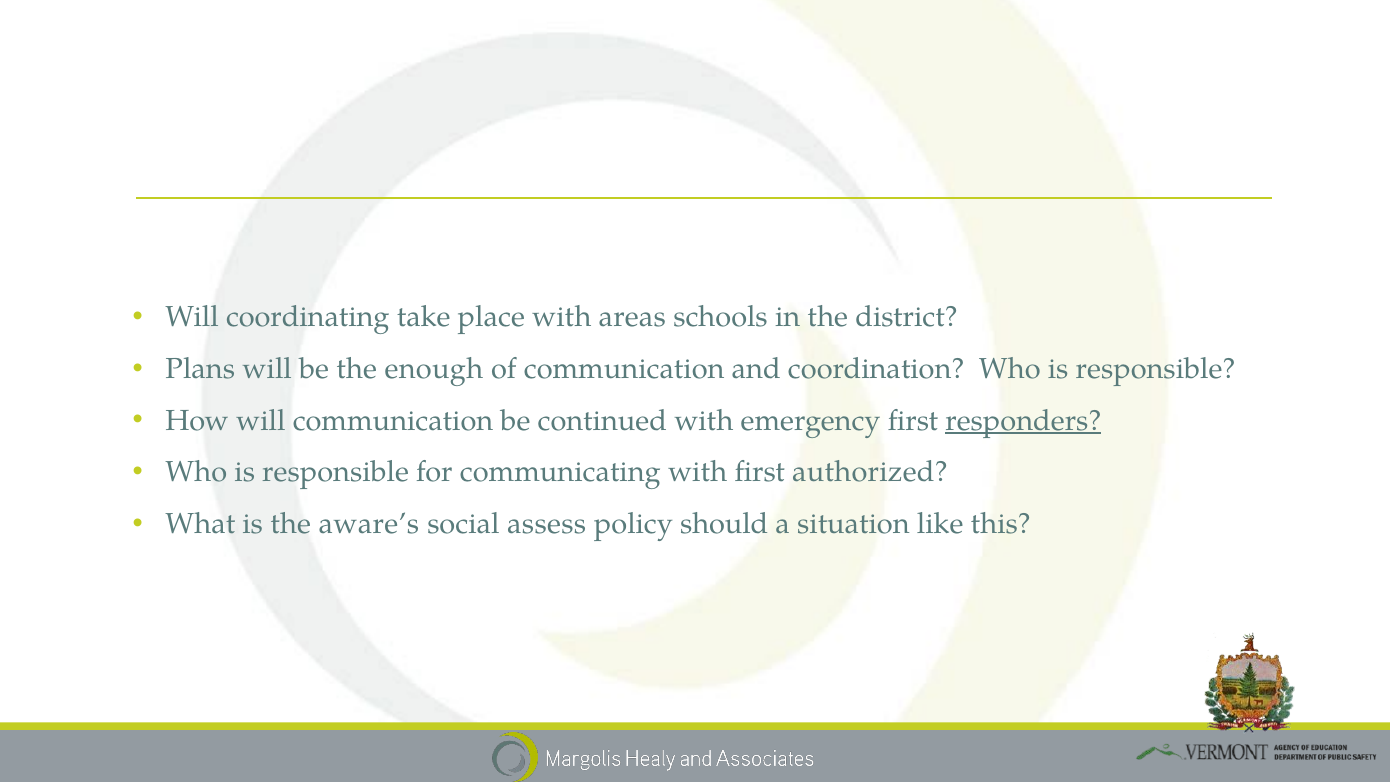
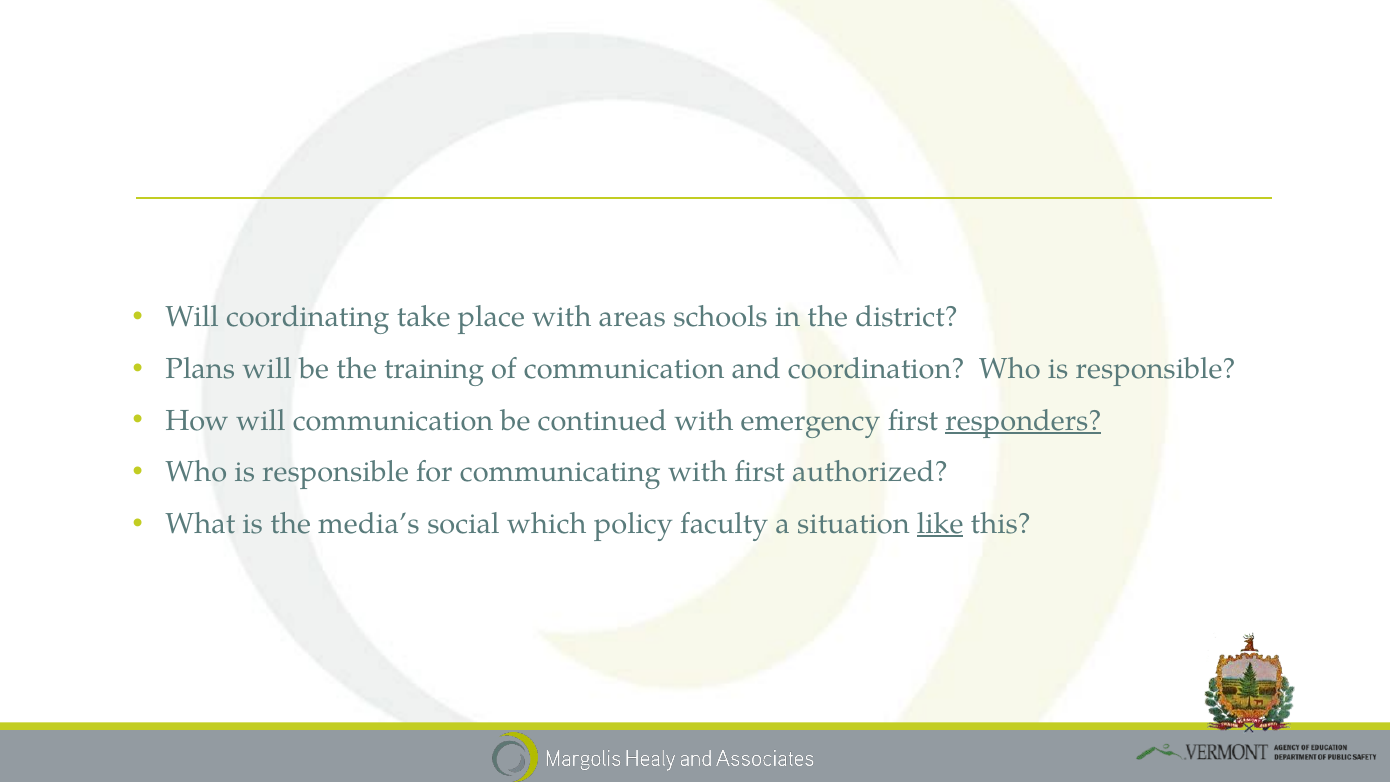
enough: enough -> training
aware’s: aware’s -> media’s
assess: assess -> which
should: should -> faculty
like underline: none -> present
